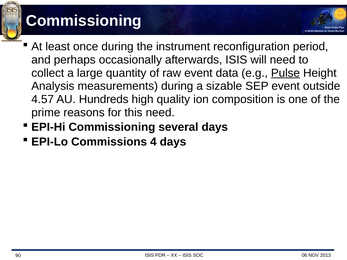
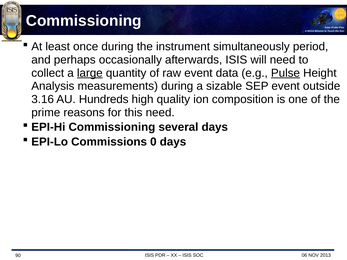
reconfiguration: reconfiguration -> simultaneously
large underline: none -> present
4.57: 4.57 -> 3.16
4: 4 -> 0
